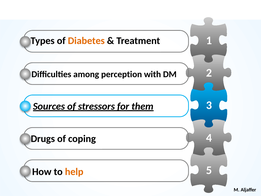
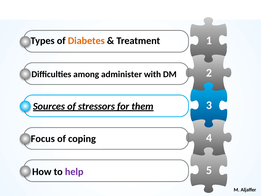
perception: perception -> administer
Drugs: Drugs -> Focus
help colour: orange -> purple
